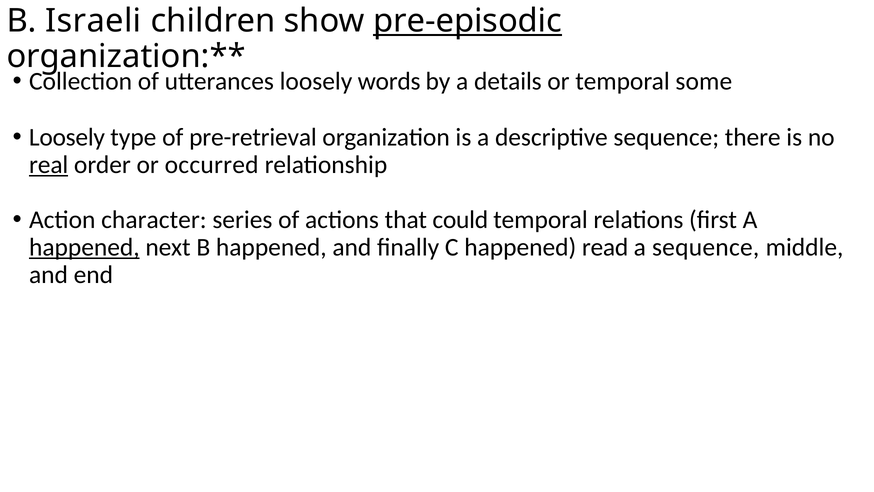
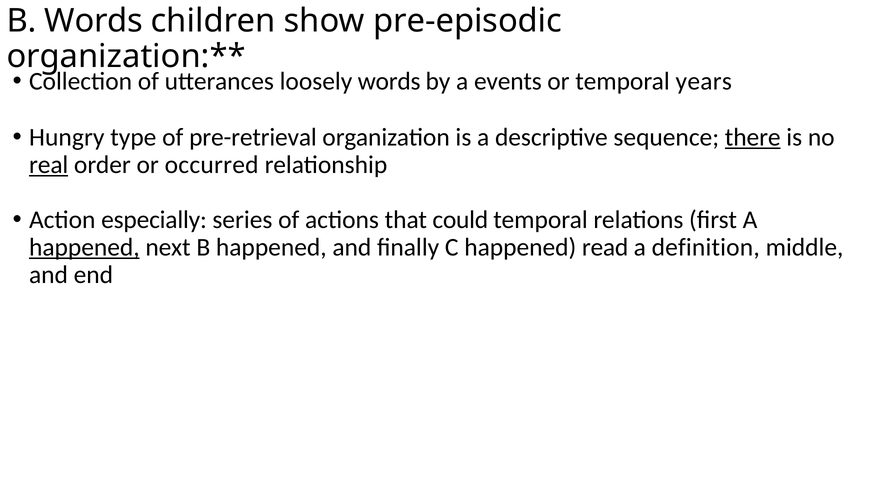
B Israeli: Israeli -> Words
pre-episodic underline: present -> none
details: details -> events
some: some -> years
Loosely at (67, 137): Loosely -> Hungry
there underline: none -> present
character: character -> especially
a sequence: sequence -> definition
